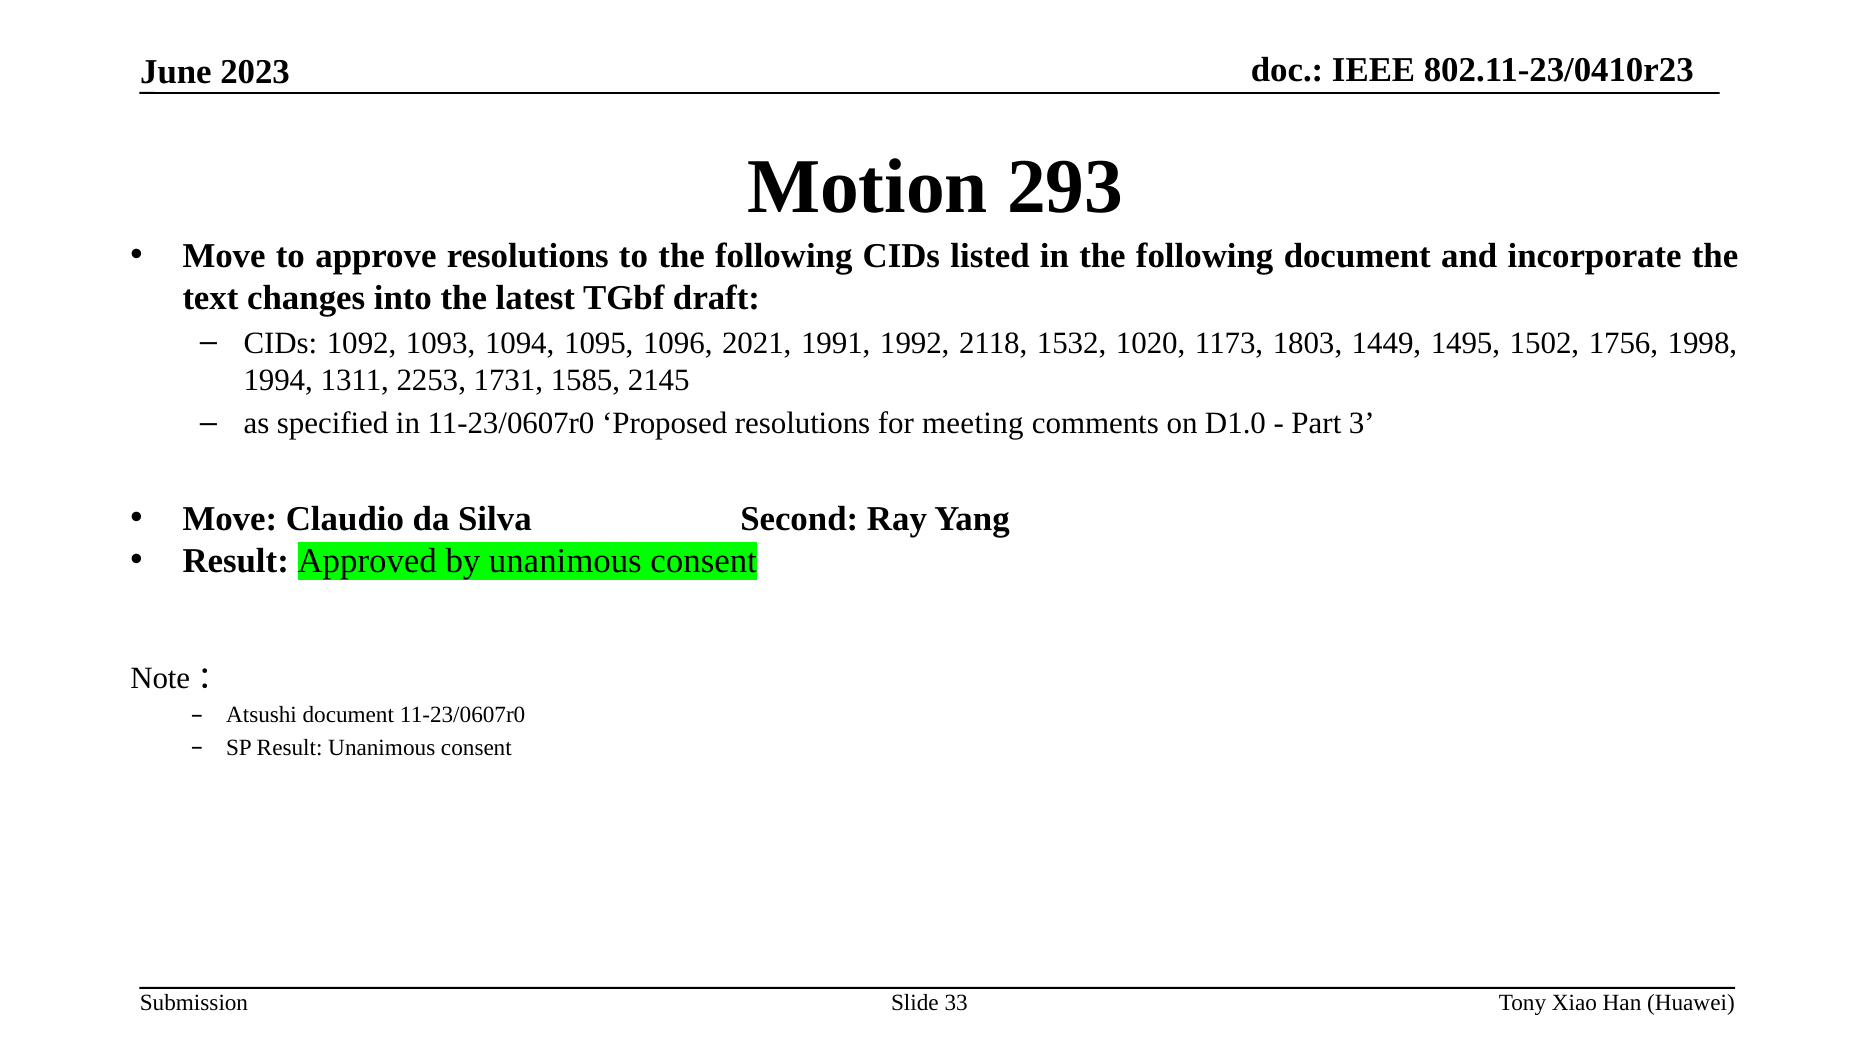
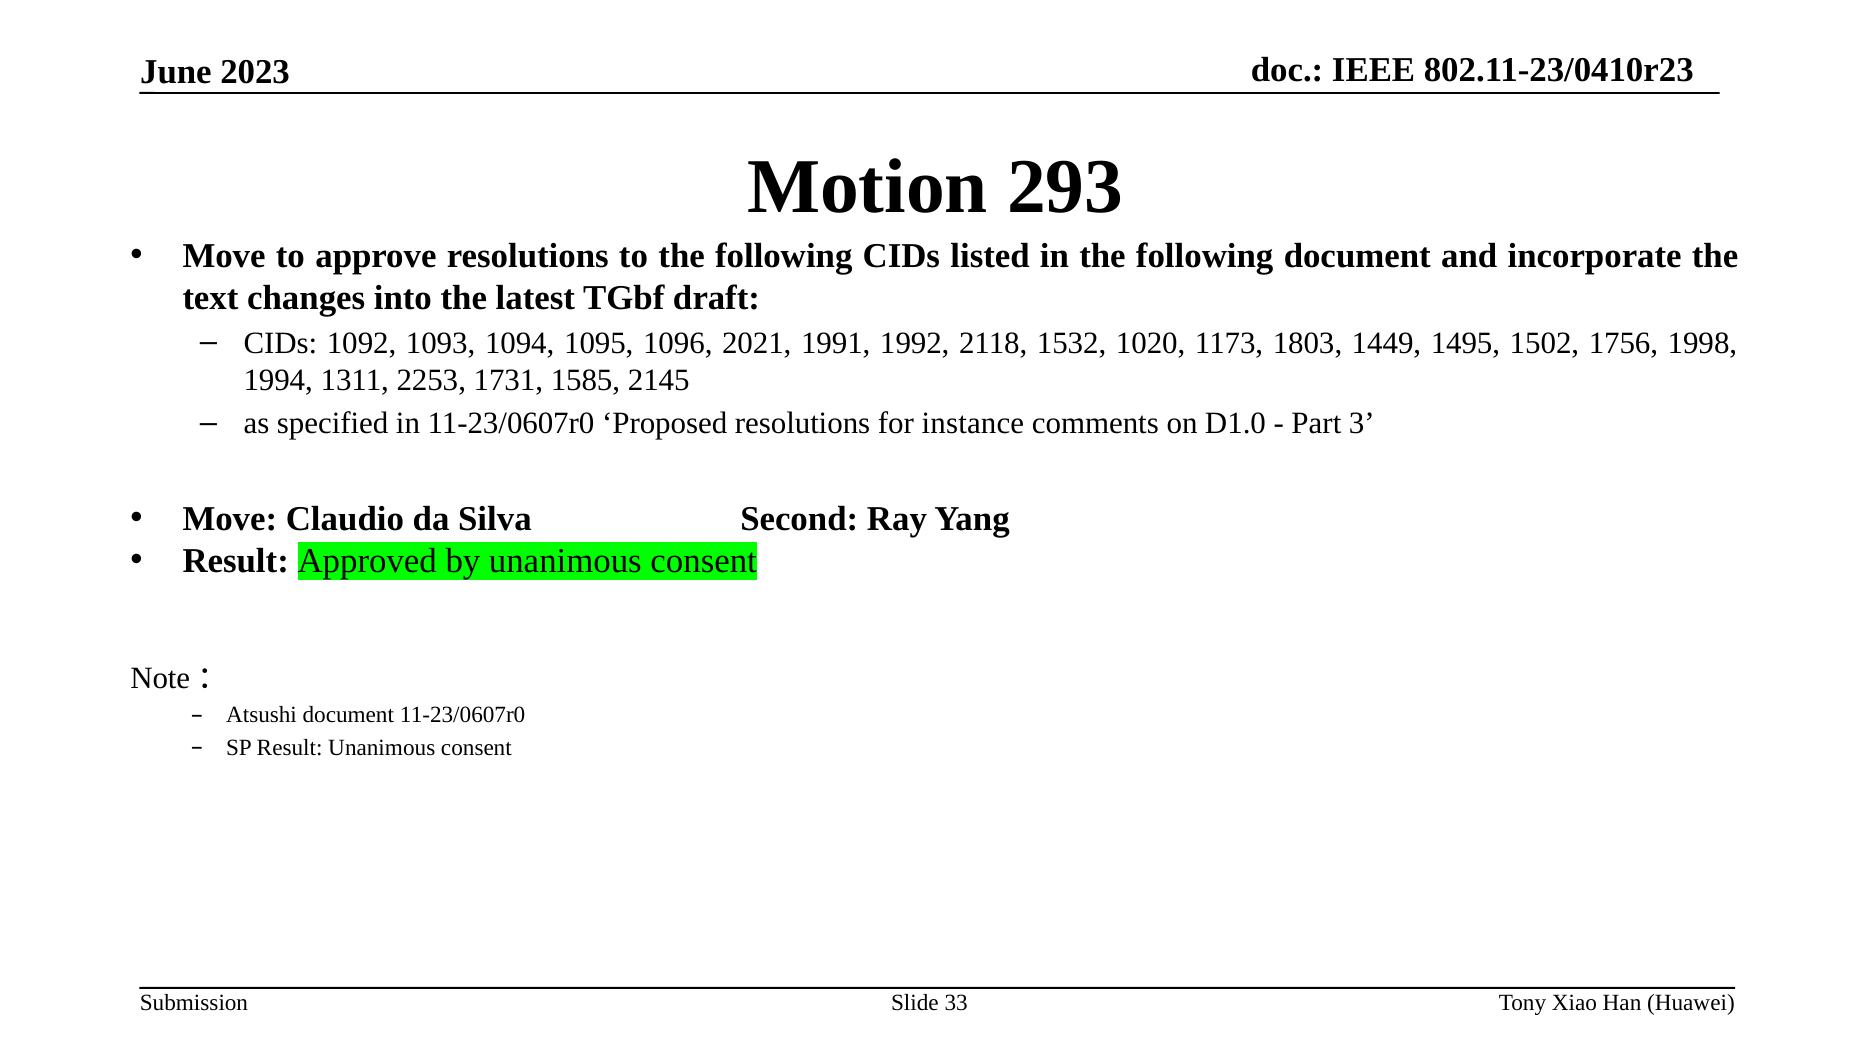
meeting: meeting -> instance
